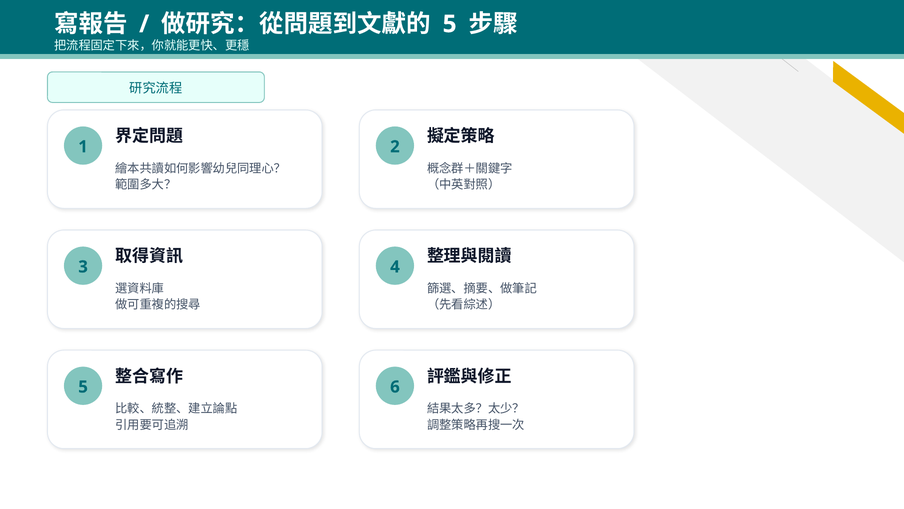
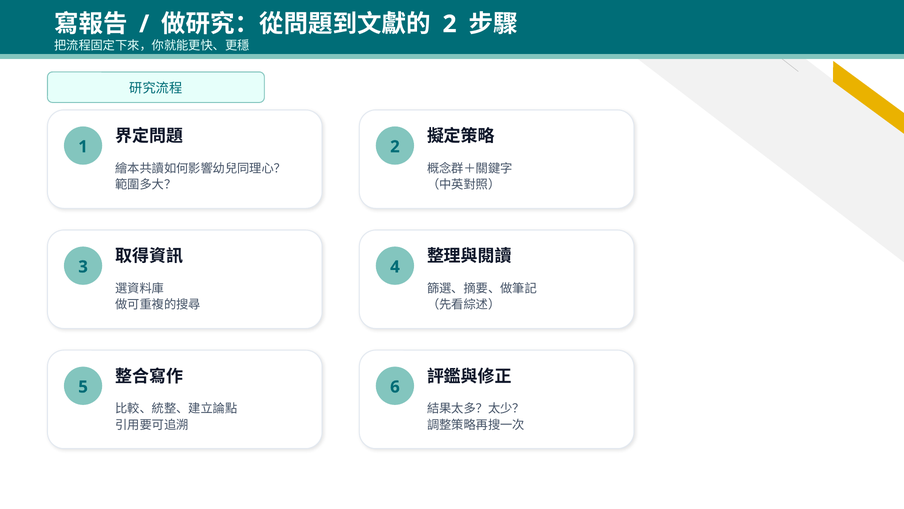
5 at (450, 24): 5 -> 2
